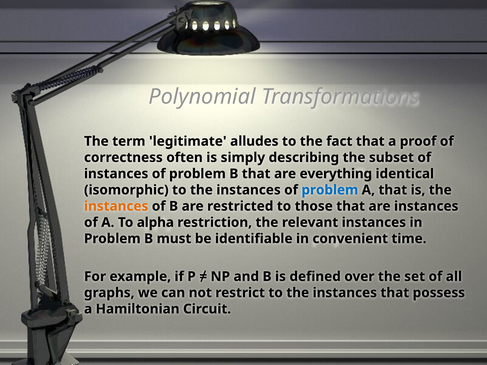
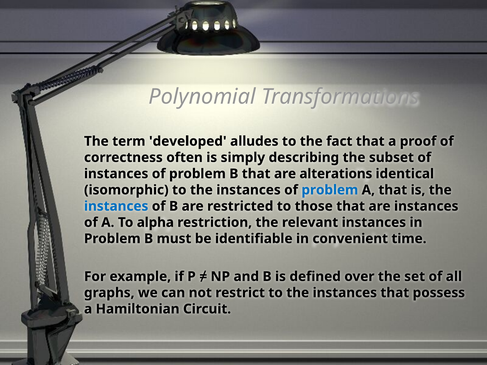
legitimate: legitimate -> developed
everything: everything -> alterations
instances at (116, 206) colour: orange -> blue
